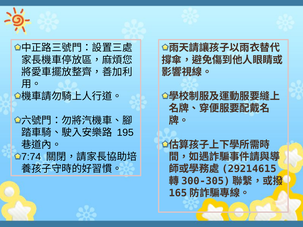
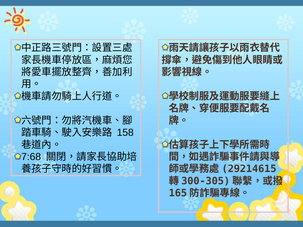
195: 195 -> 158
7:74: 7:74 -> 7:68
